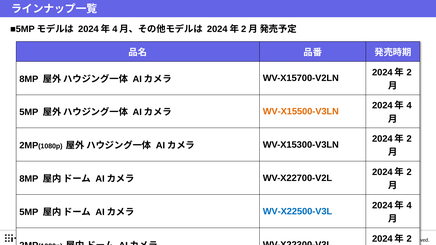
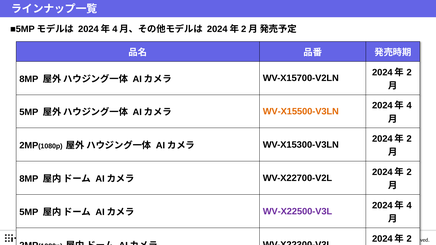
WV-X22500-V3L colour: blue -> purple
